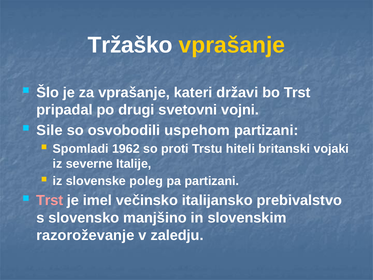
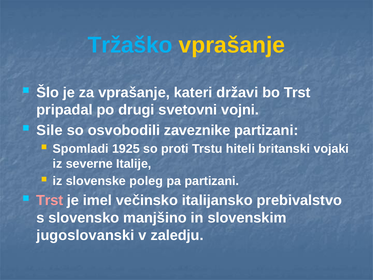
Tržaško colour: white -> light blue
uspehom: uspehom -> zaveznike
1962: 1962 -> 1925
razoroževanje: razoroževanje -> jugoslovanski
